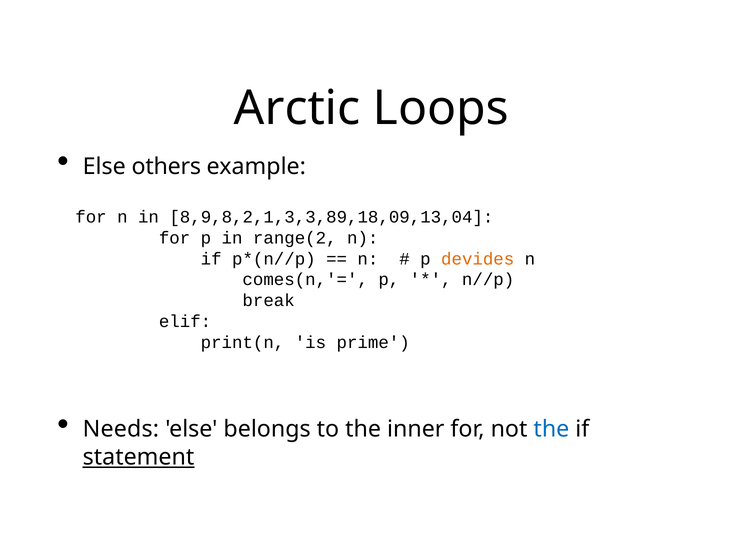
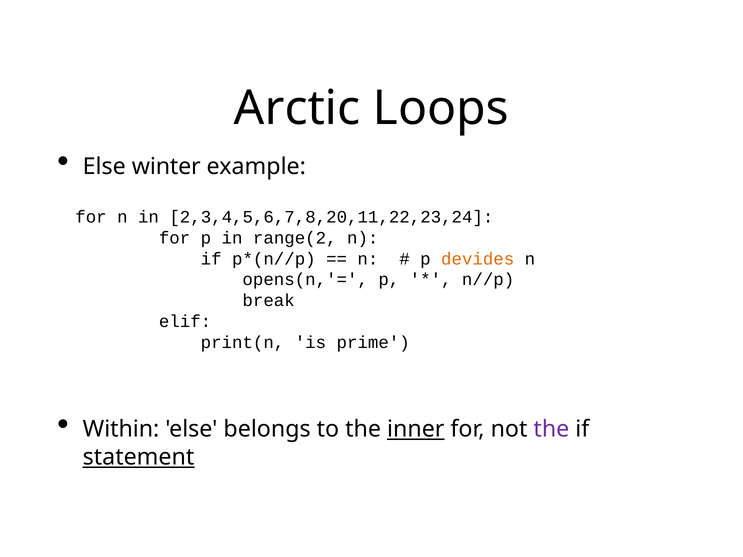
others: others -> winter
8,9,8,2,1,3,3,89,18,09,13,04: 8,9,8,2,1,3,3,89,18,09,13,04 -> 2,3,4,5,6,7,8,20,11,22,23,24
comes(n,'=: comes(n,'= -> opens(n,'=
Needs: Needs -> Within
inner underline: none -> present
the at (551, 429) colour: blue -> purple
